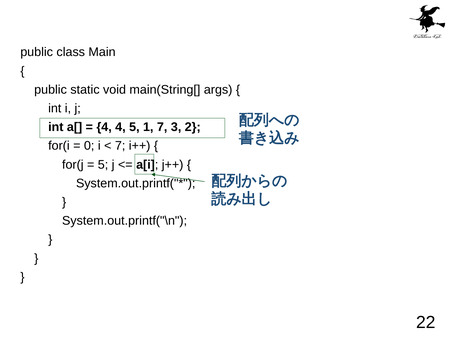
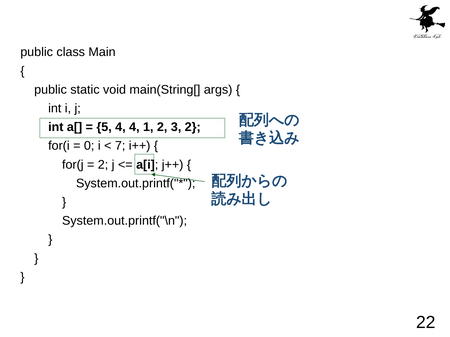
4 at (104, 127): 4 -> 5
4 5: 5 -> 4
1 7: 7 -> 2
5 at (103, 165): 5 -> 2
